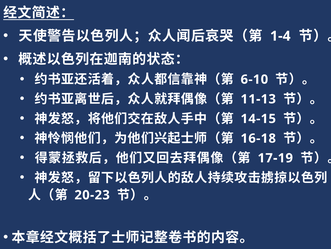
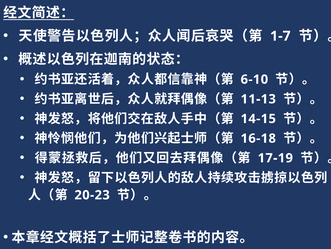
1-4: 1-4 -> 1-7
